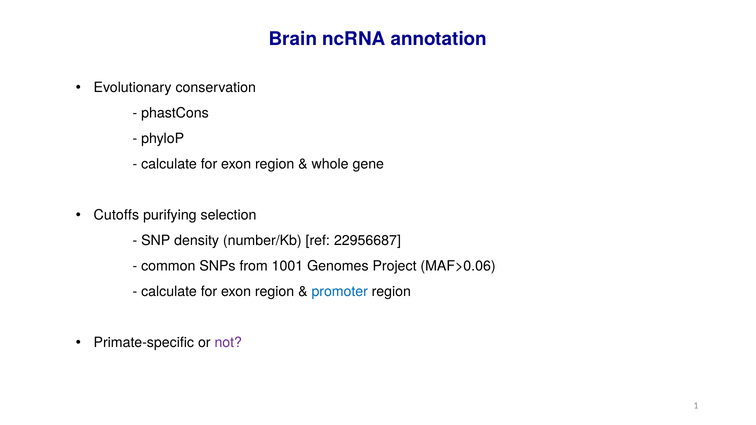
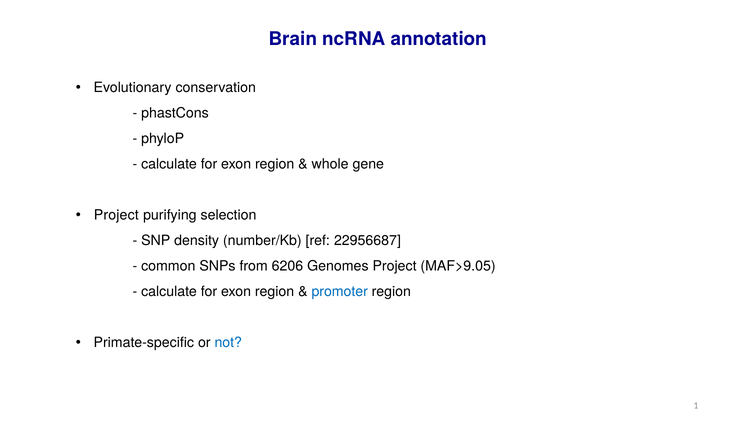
Cutoffs at (116, 215): Cutoffs -> Project
1001: 1001 -> 6206
MAF>0.06: MAF>0.06 -> MAF>9.05
not colour: purple -> blue
